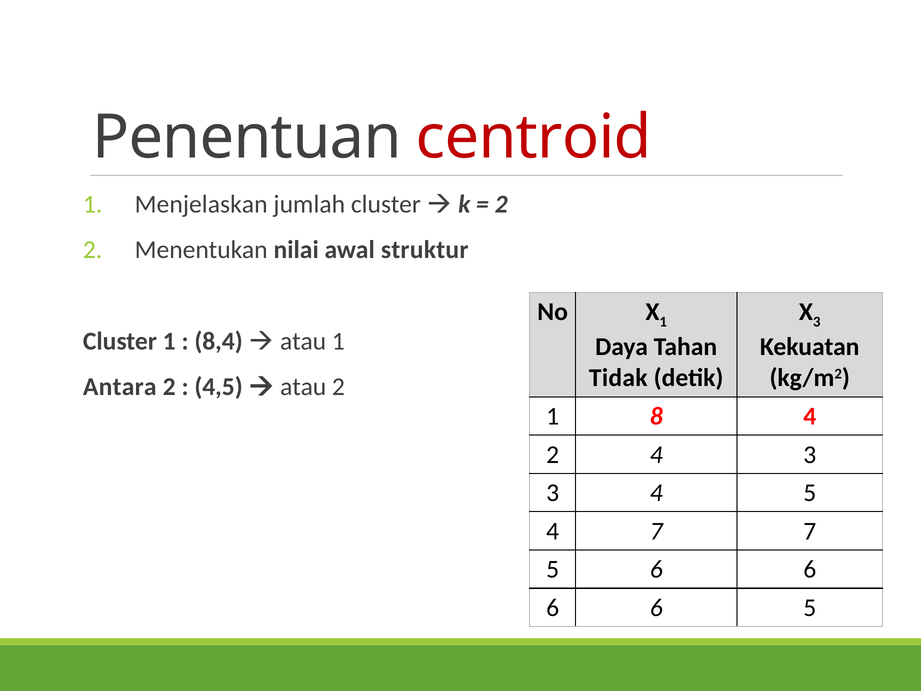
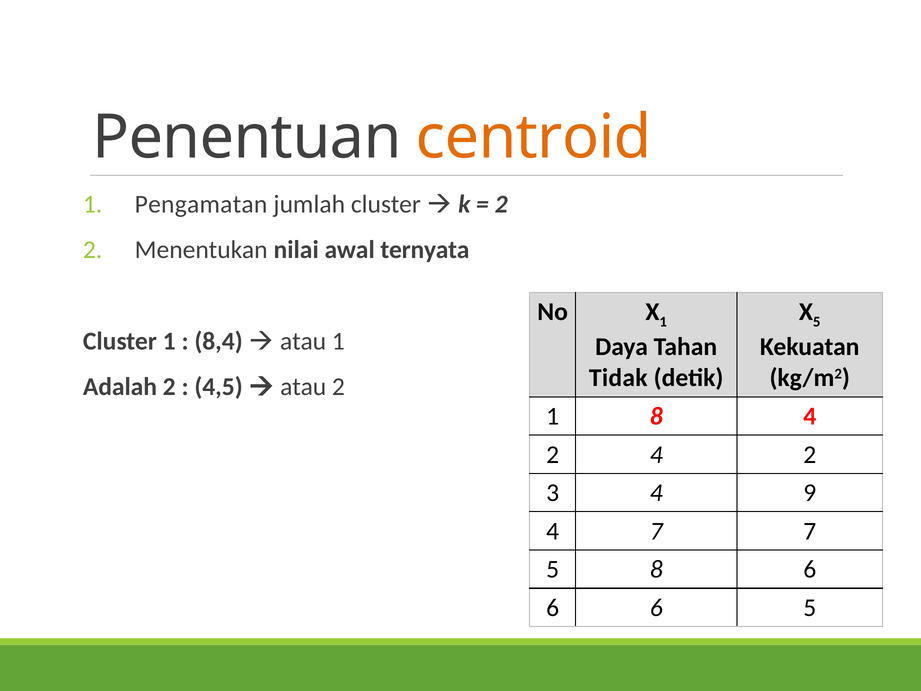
centroid colour: red -> orange
Menjelaskan: Menjelaskan -> Pengamatan
struktur: struktur -> ternyata
3 at (817, 322): 3 -> 5
Antara: Antara -> Adalah
2 4 3: 3 -> 2
4 5: 5 -> 9
5 6: 6 -> 8
